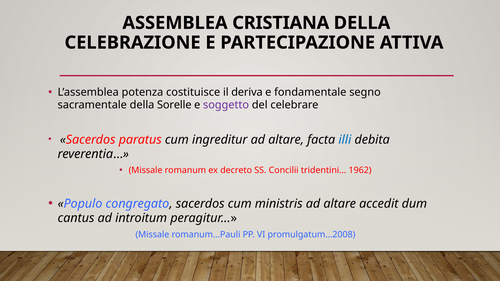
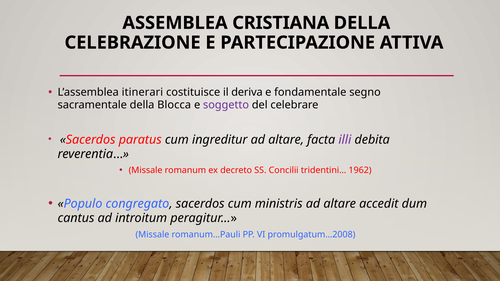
potenza: potenza -> itinerari
Sorelle: Sorelle -> Blocca
illi colour: blue -> purple
